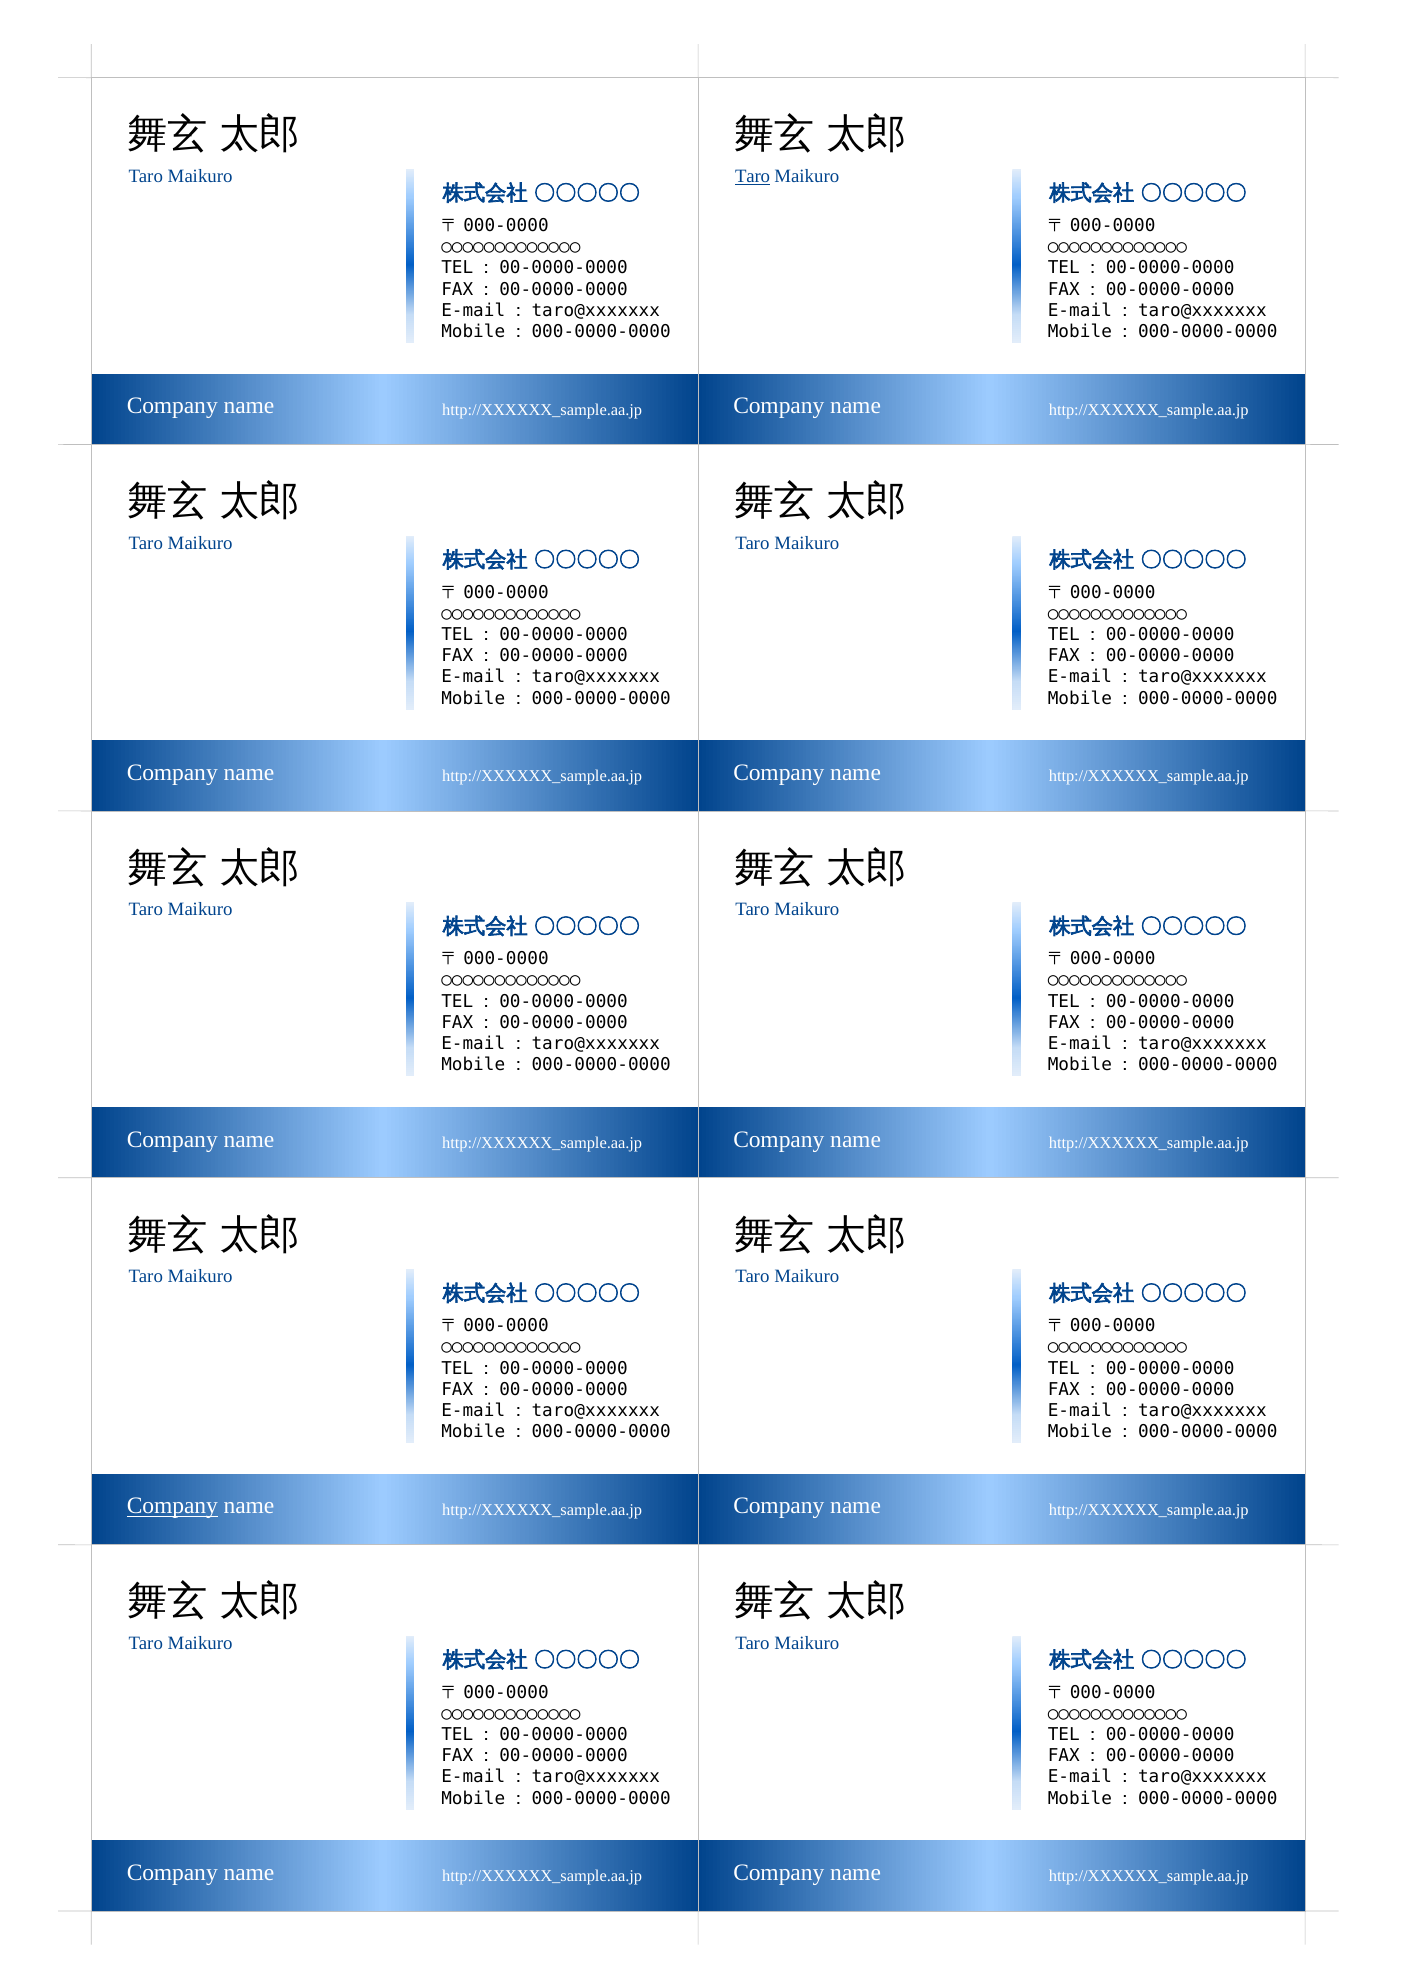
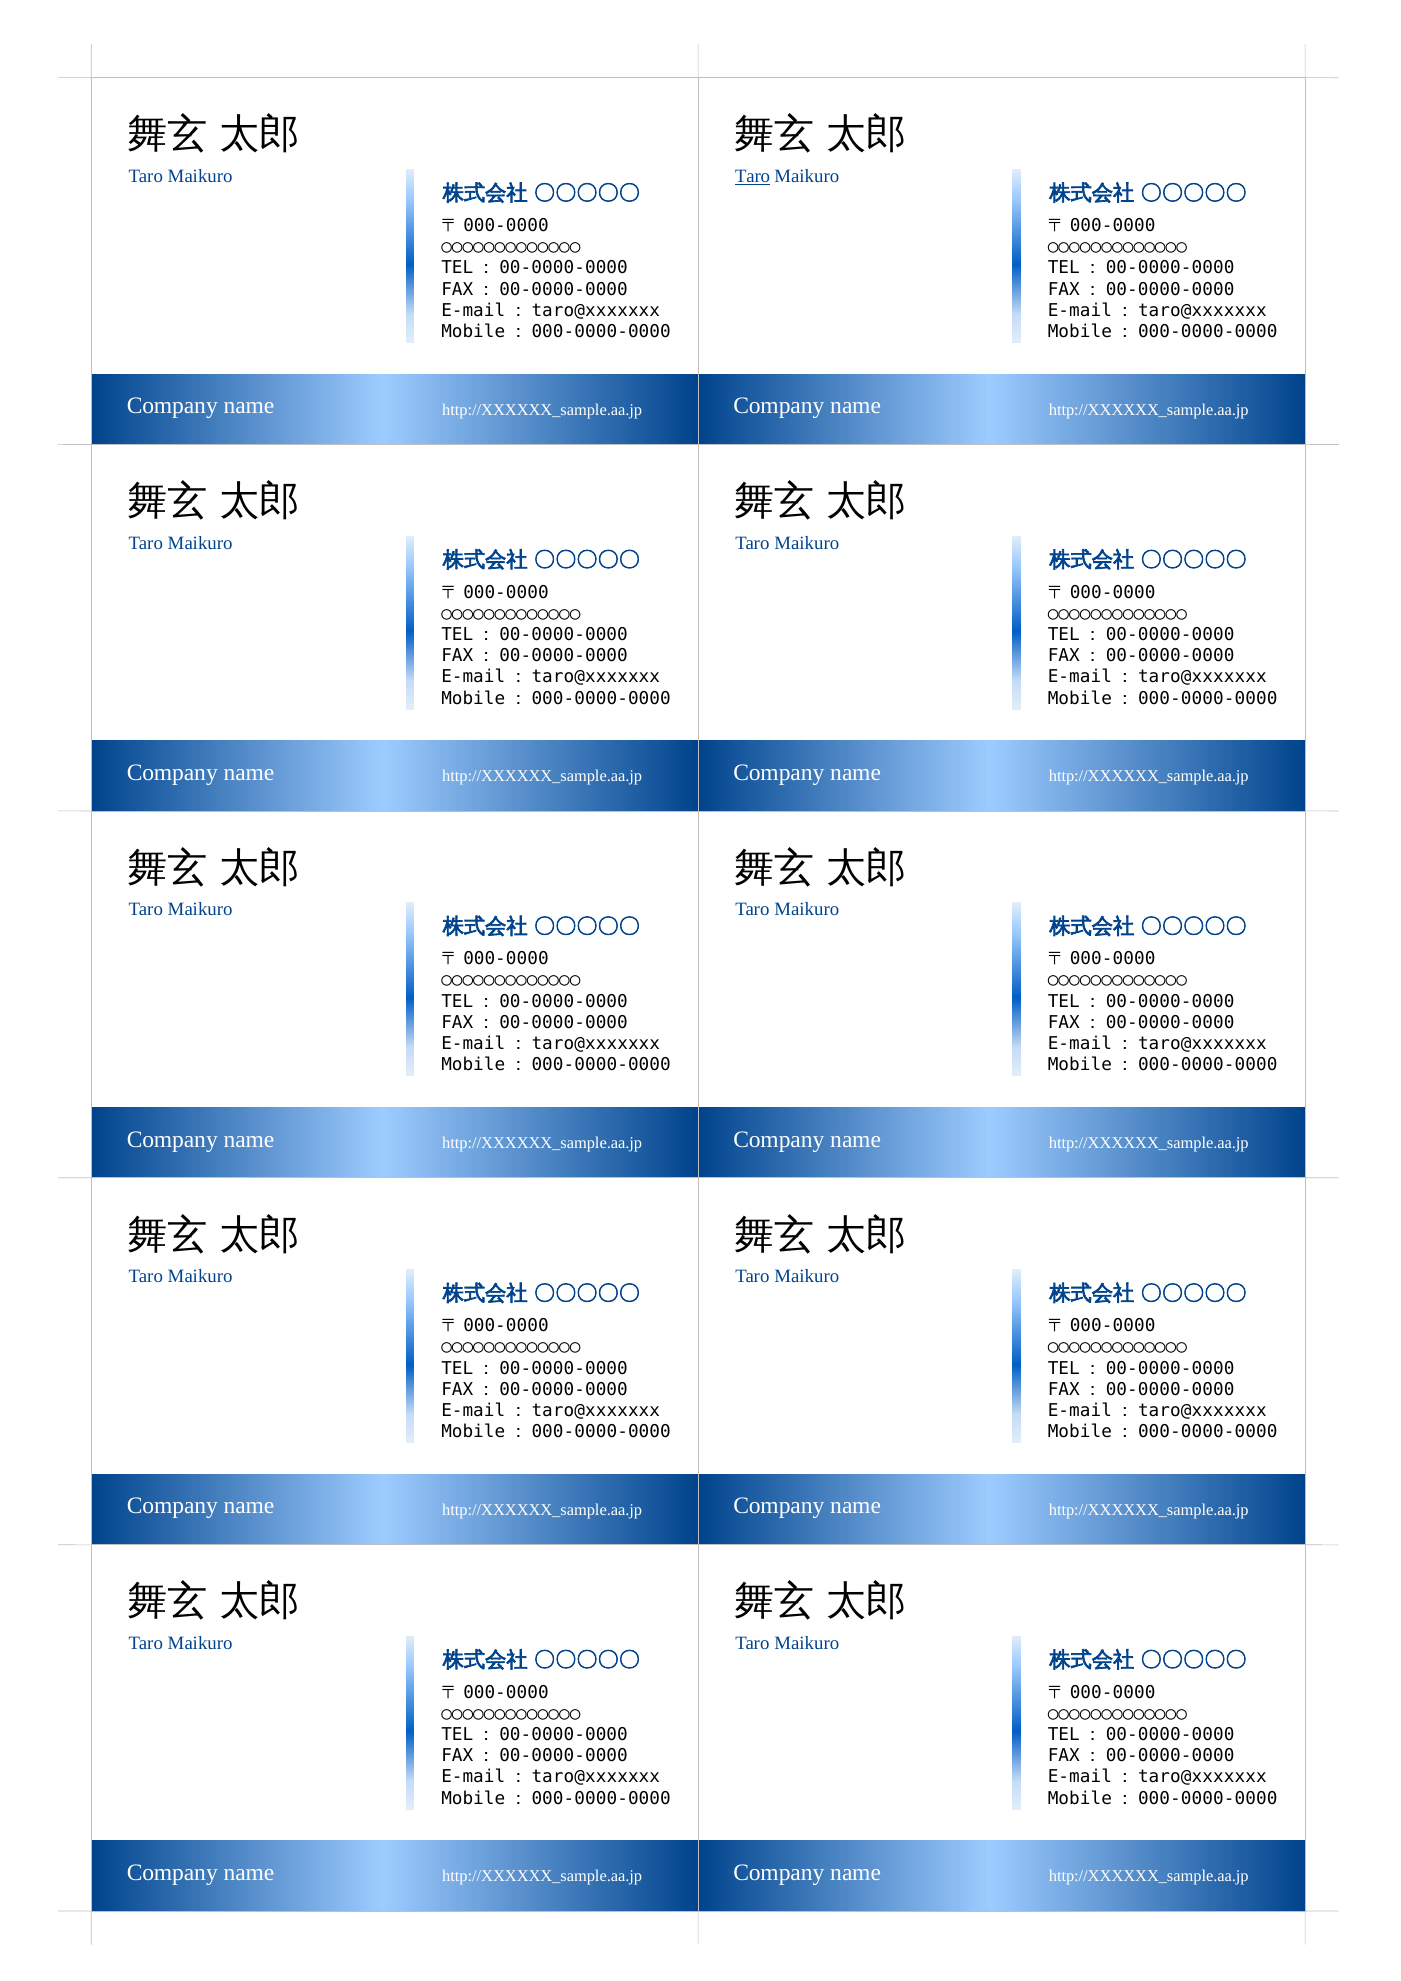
Company at (172, 1507) underline: present -> none
